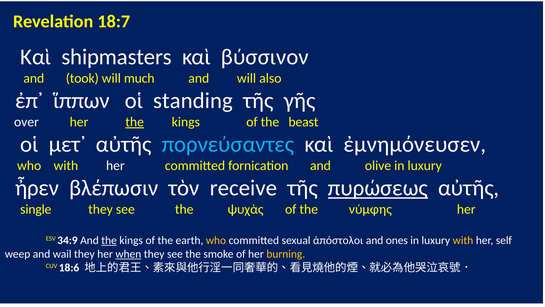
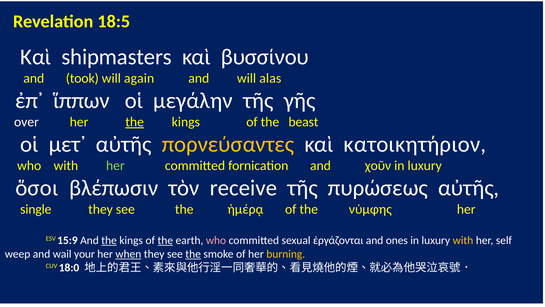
18:7: 18:7 -> 18:5
βύσσινον: βύσσινον -> βυσσίνου
much: much -> again
also: also -> alas
standing: standing -> μεγάλην
πορνεύσαντες colour: light blue -> yellow
ἐμνημόνευσεν: ἐμνημόνευσεν -> κατοικητήριον
her at (115, 166) colour: white -> light green
olive: olive -> χοῦν
ἦρεν: ἦρεν -> ὅσοι
πυρώσεως underline: present -> none
ψυχὰς: ψυχὰς -> ἡμέρᾳ
34:9: 34:9 -> 15:9
the at (165, 241) underline: none -> present
who at (216, 241) colour: yellow -> pink
ἀπόστολοι: ἀπόστολοι -> ἐργάζονται
wail they: they -> your
the at (193, 254) underline: none -> present
18:6: 18:6 -> 18:0
